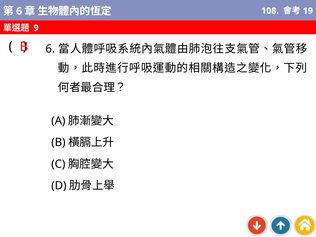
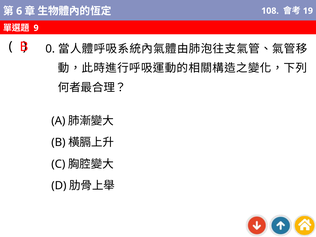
6 at (50, 49): 6 -> 0
